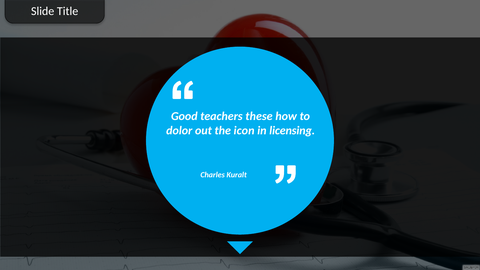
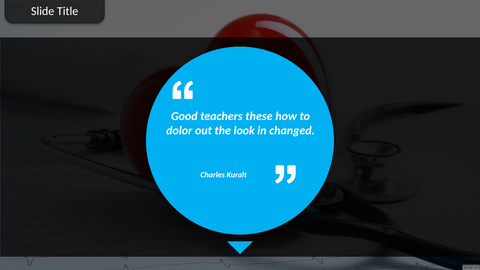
icon: icon -> look
licensing: licensing -> changed
